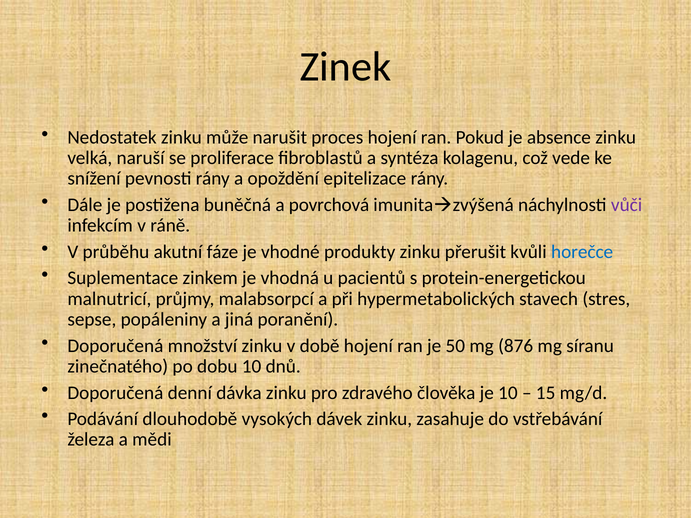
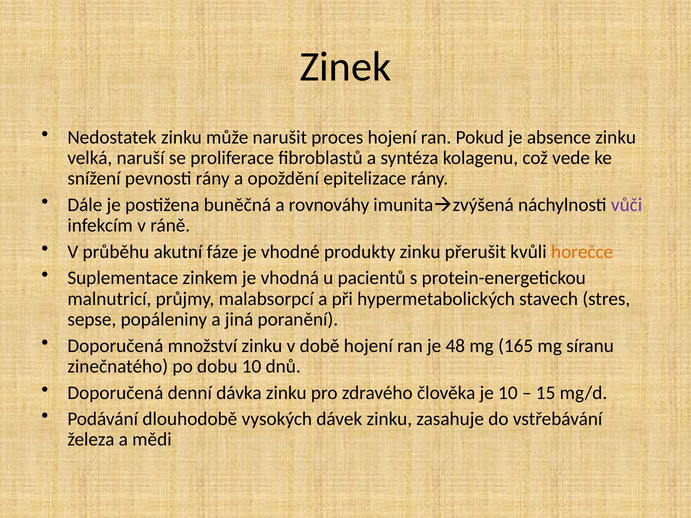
povrchová: povrchová -> rovnováhy
horečce colour: blue -> orange
50: 50 -> 48
876: 876 -> 165
